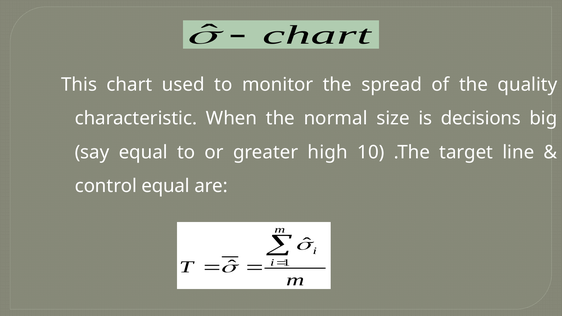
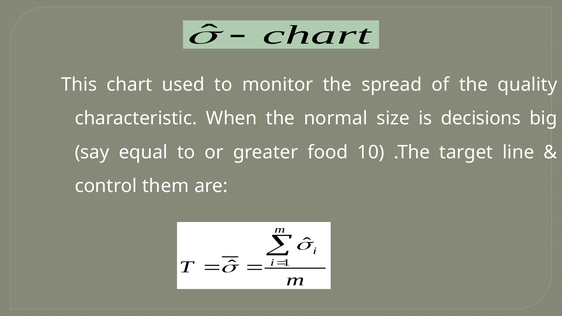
high: high -> food
control equal: equal -> them
